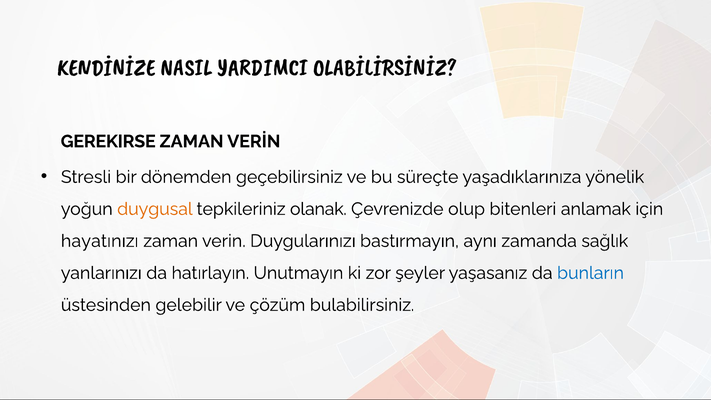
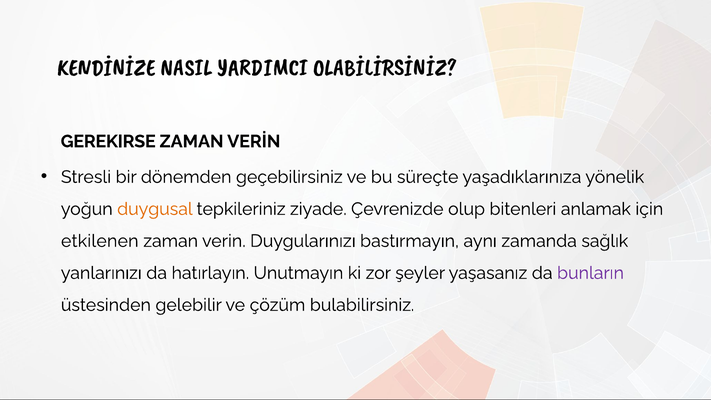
olanak: olanak -> ziyade
hayatınızı: hayatınızı -> etkilenen
bunların colour: blue -> purple
